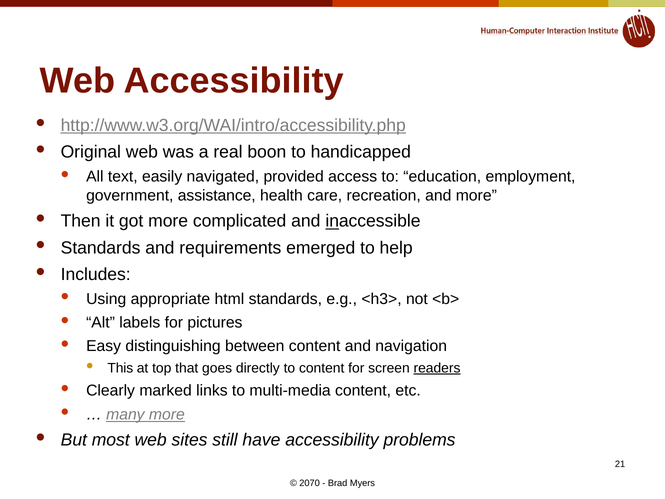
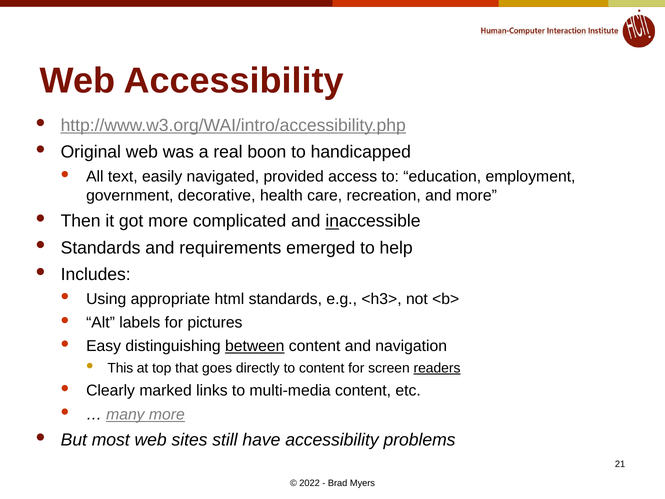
assistance: assistance -> decorative
between underline: none -> present
2070: 2070 -> 2022
